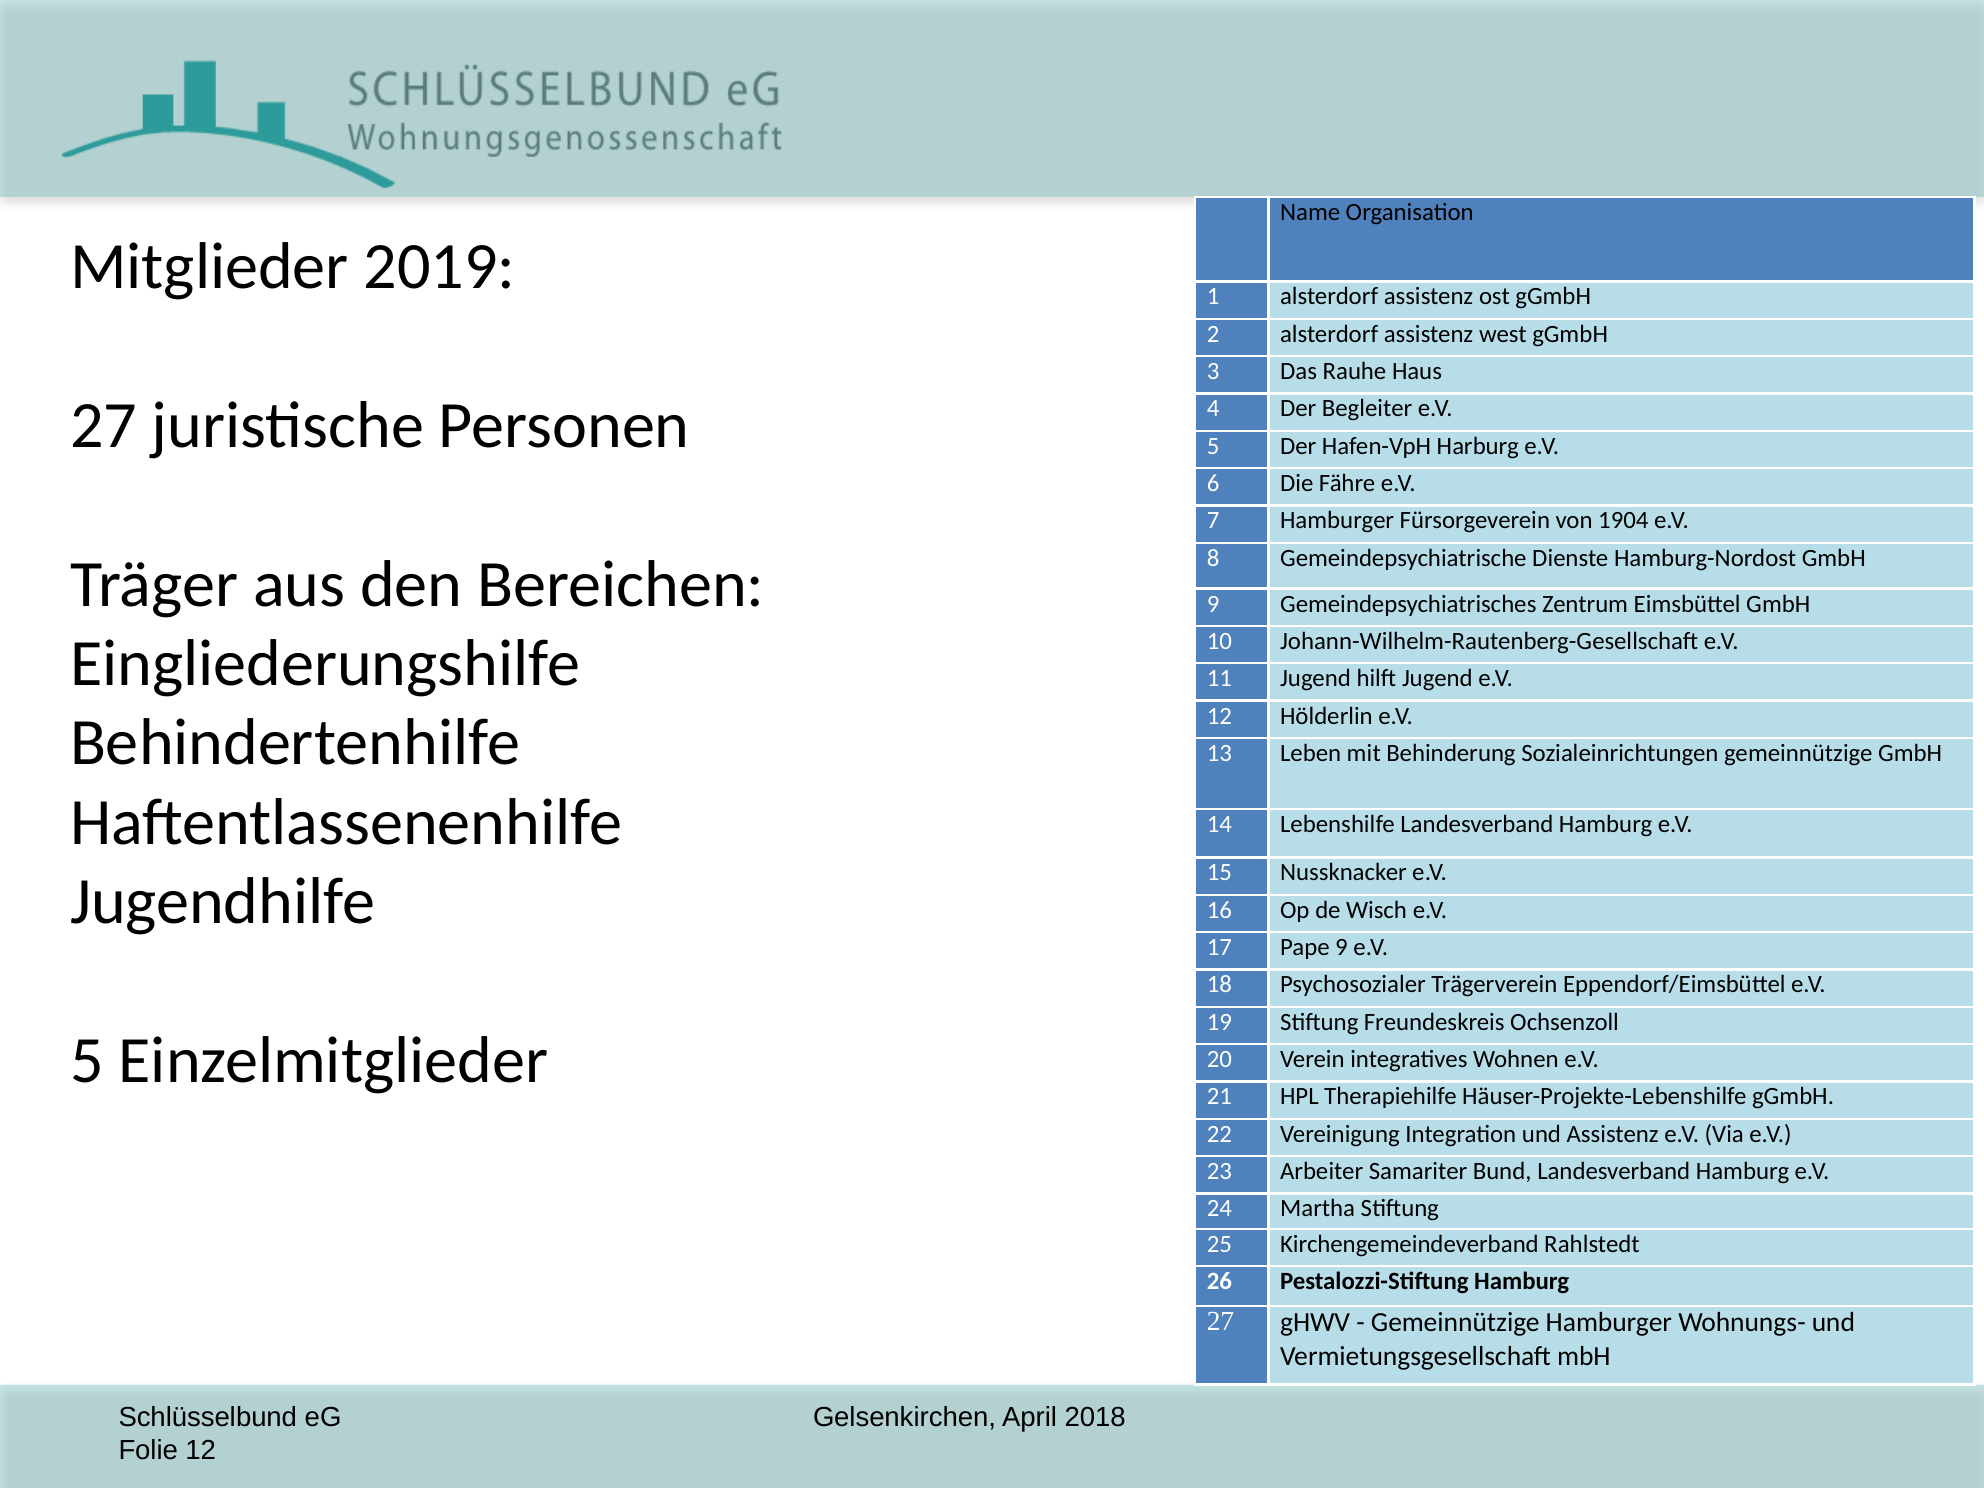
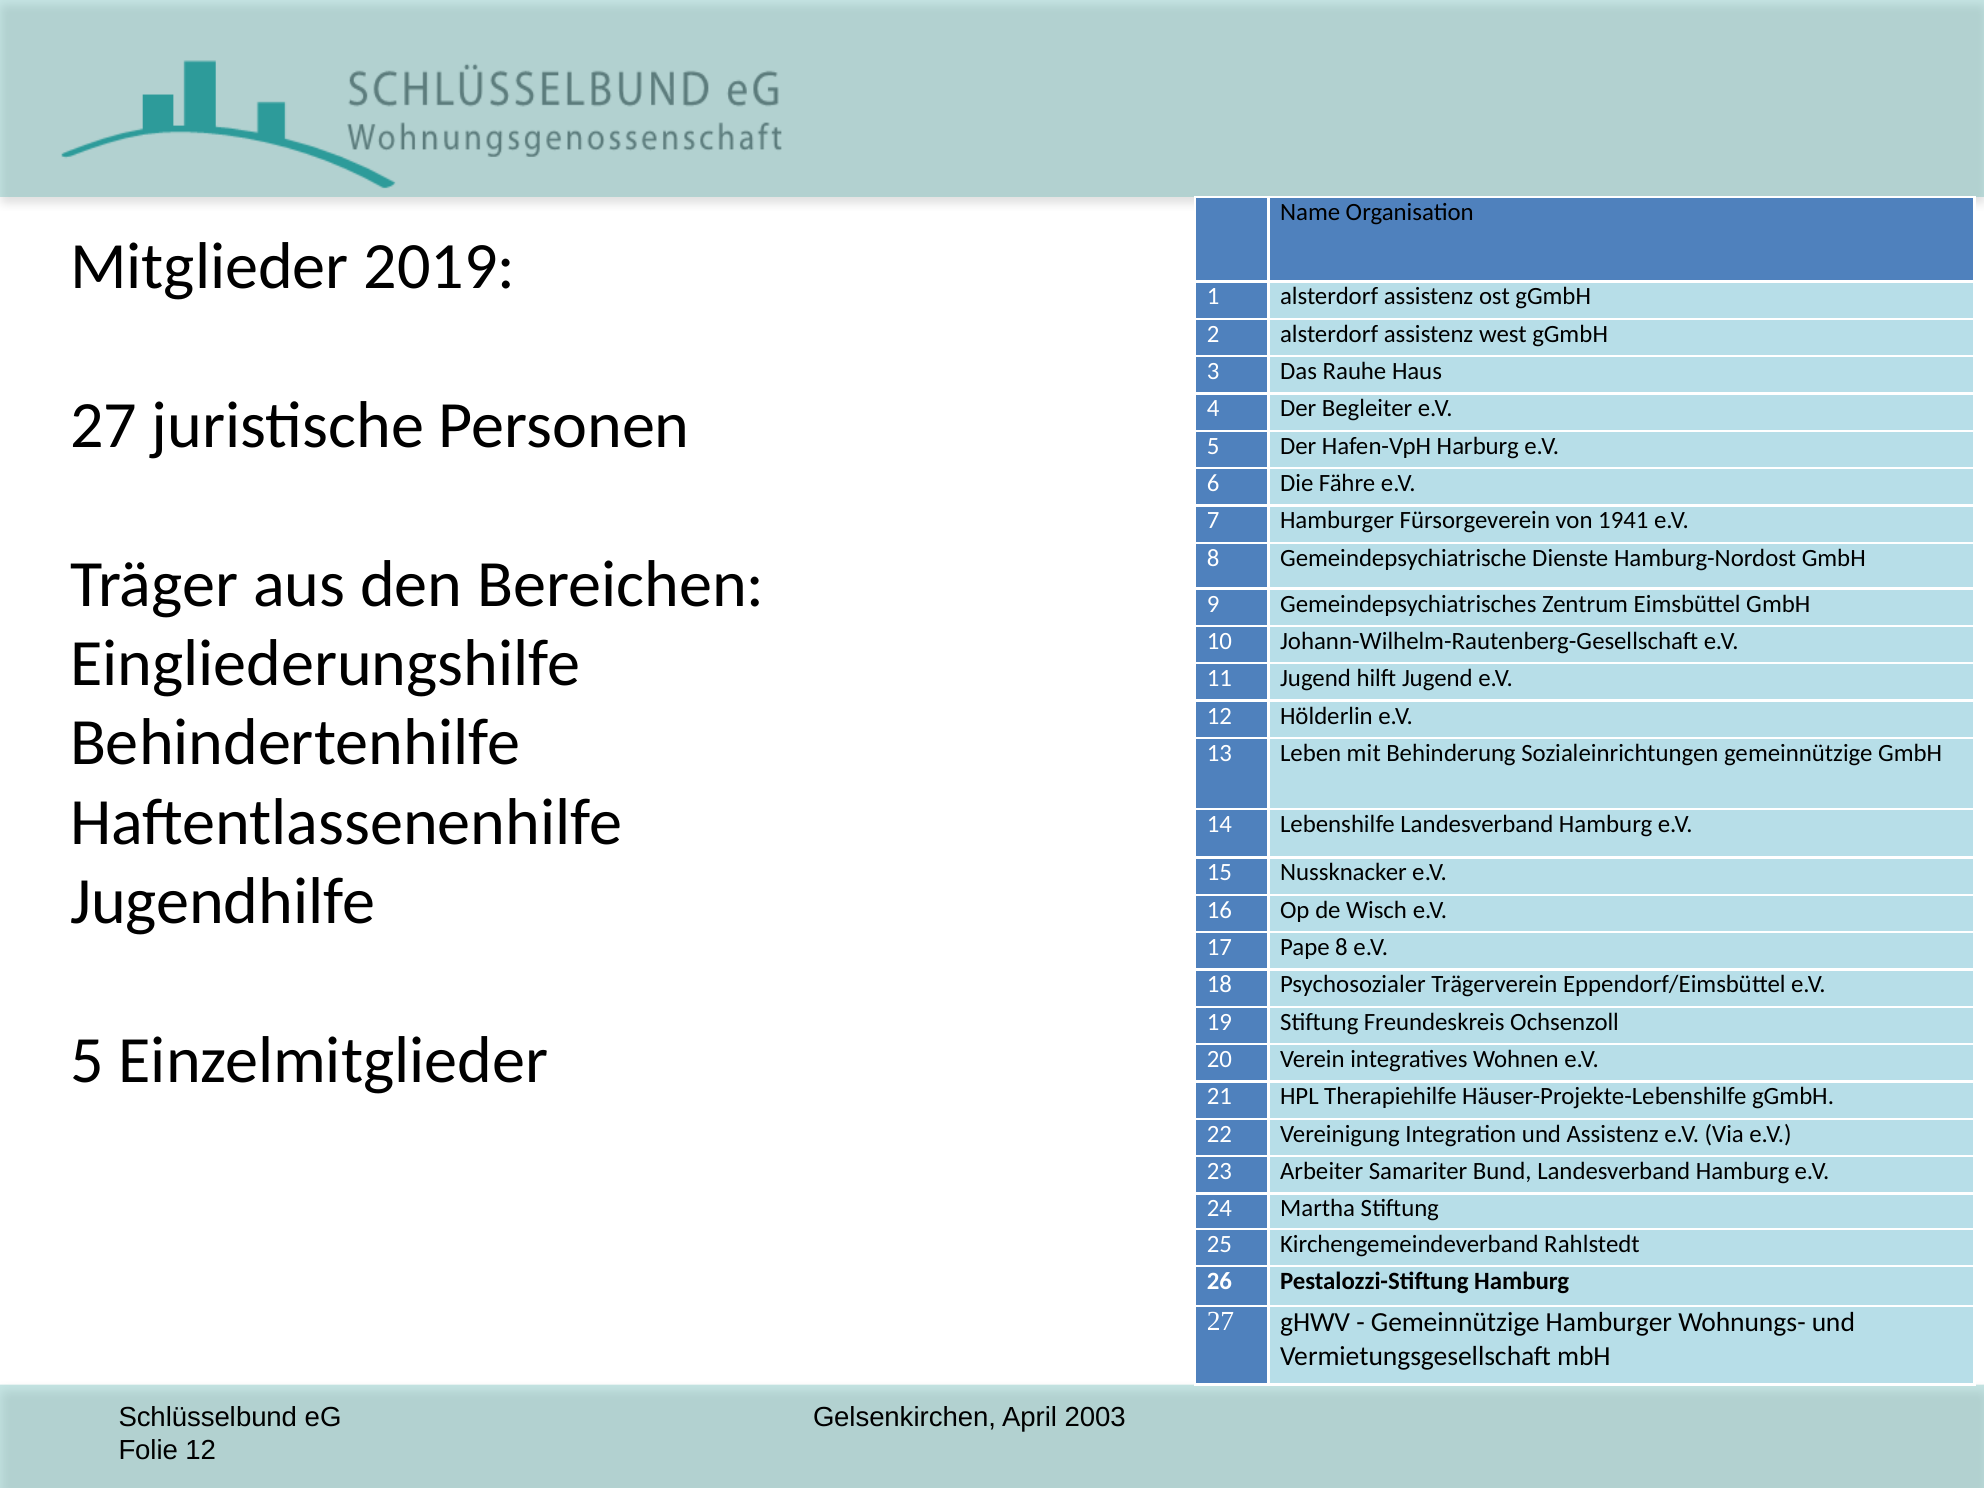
1904: 1904 -> 1941
Pape 9: 9 -> 8
2018: 2018 -> 2003
